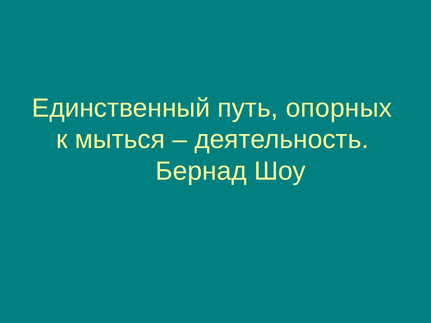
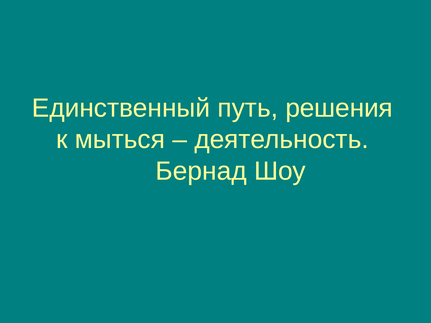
опорных: опорных -> решения
